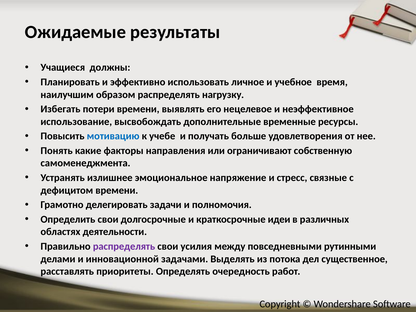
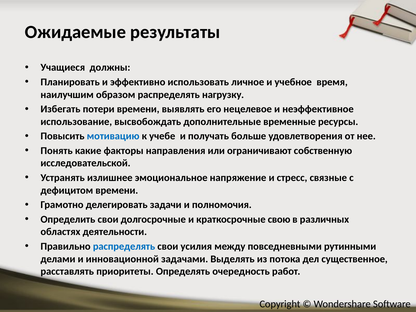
самоменеджмента: самоменеджмента -> исследовательской
идеи: идеи -> свою
распределять at (124, 246) colour: purple -> blue
